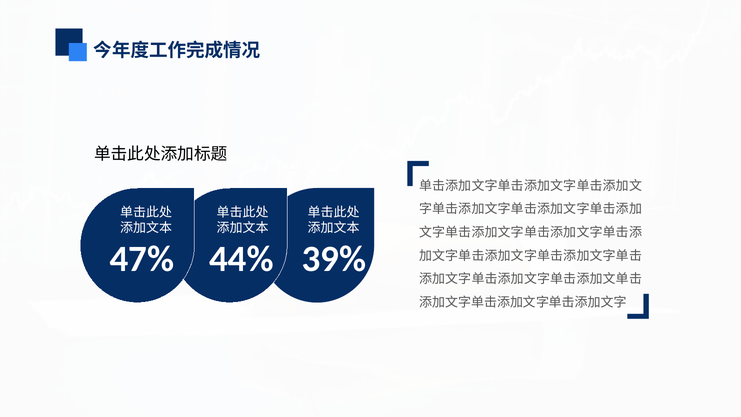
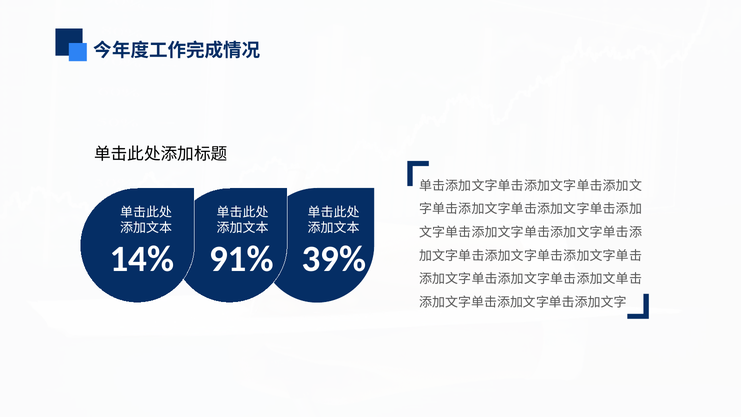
47%: 47% -> 14%
44%: 44% -> 91%
